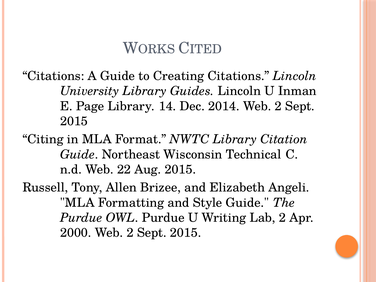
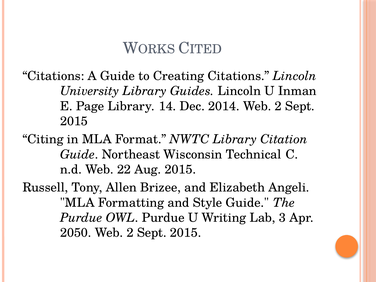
Lab 2: 2 -> 3
2000: 2000 -> 2050
